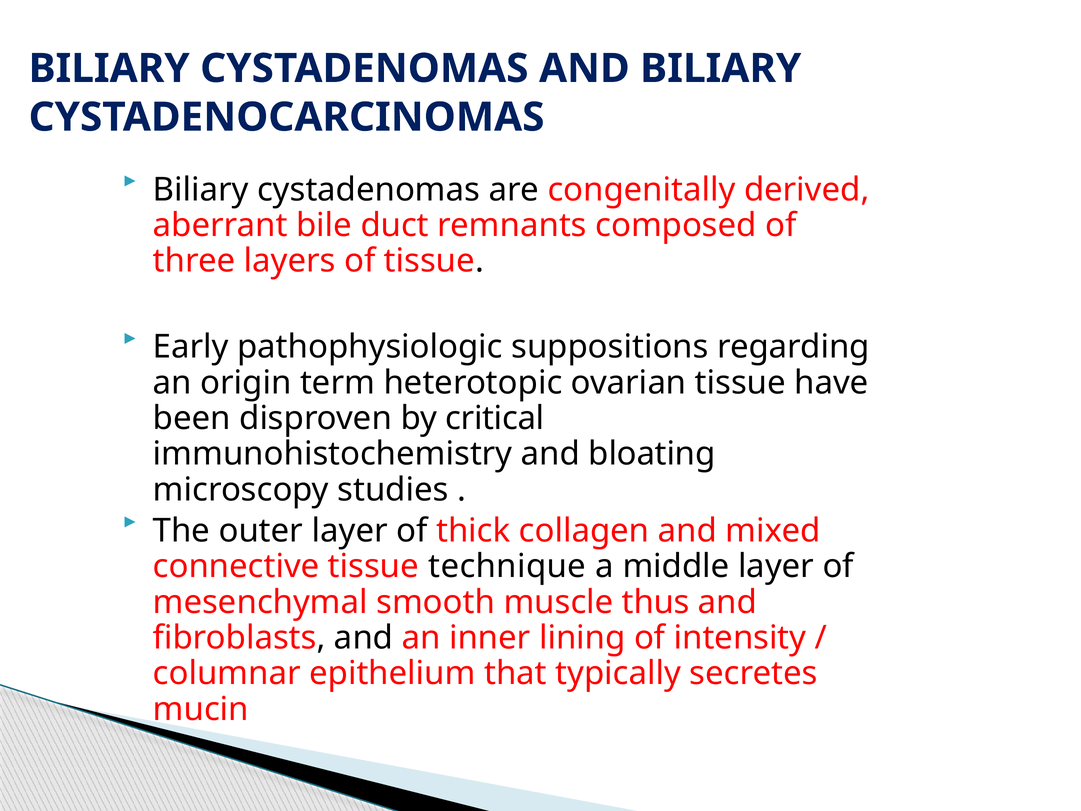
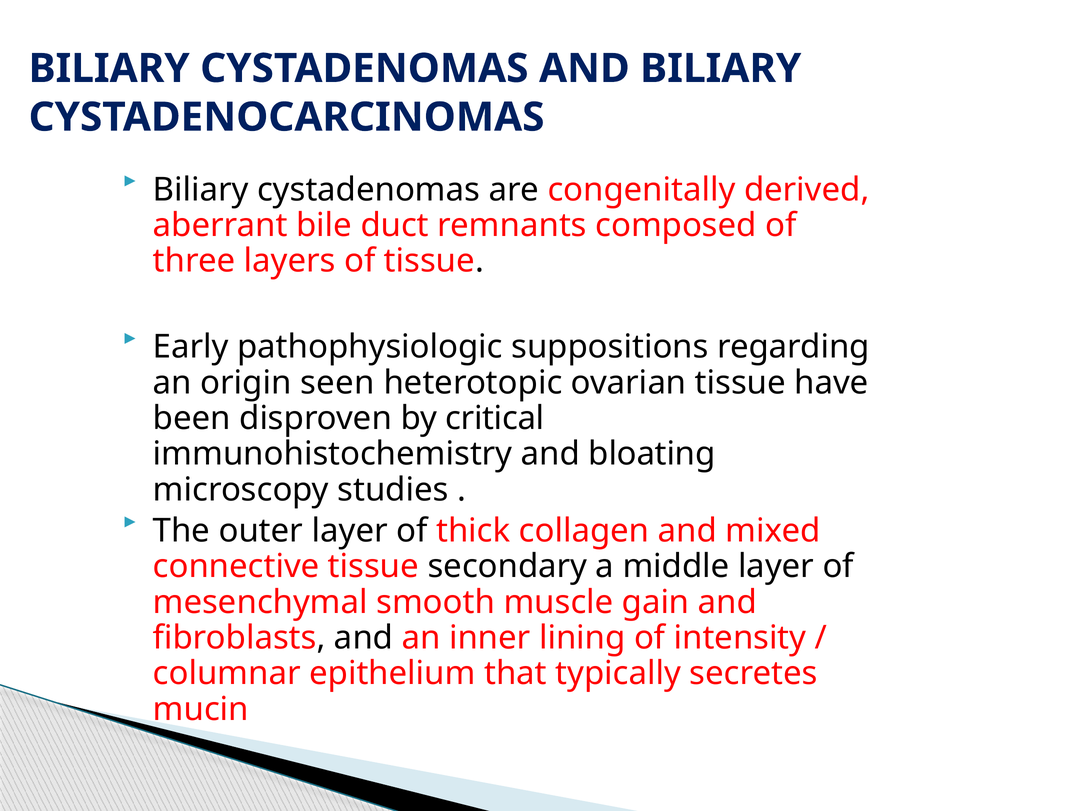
term: term -> seen
technique: technique -> secondary
thus: thus -> gain
